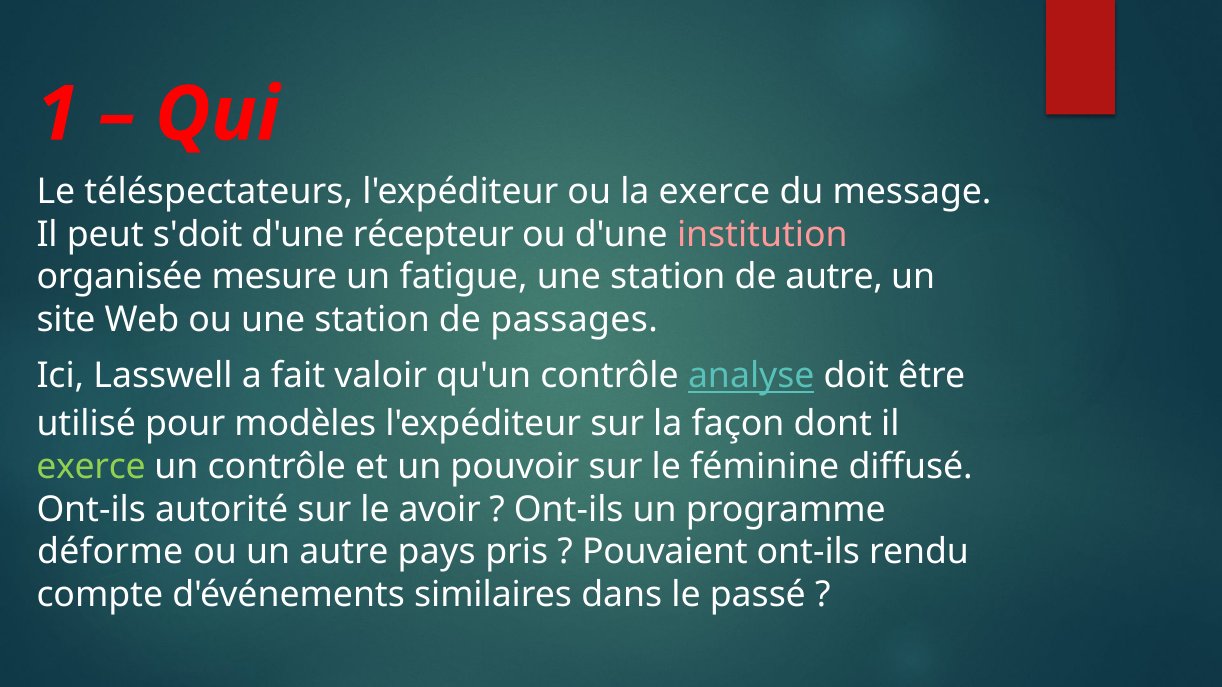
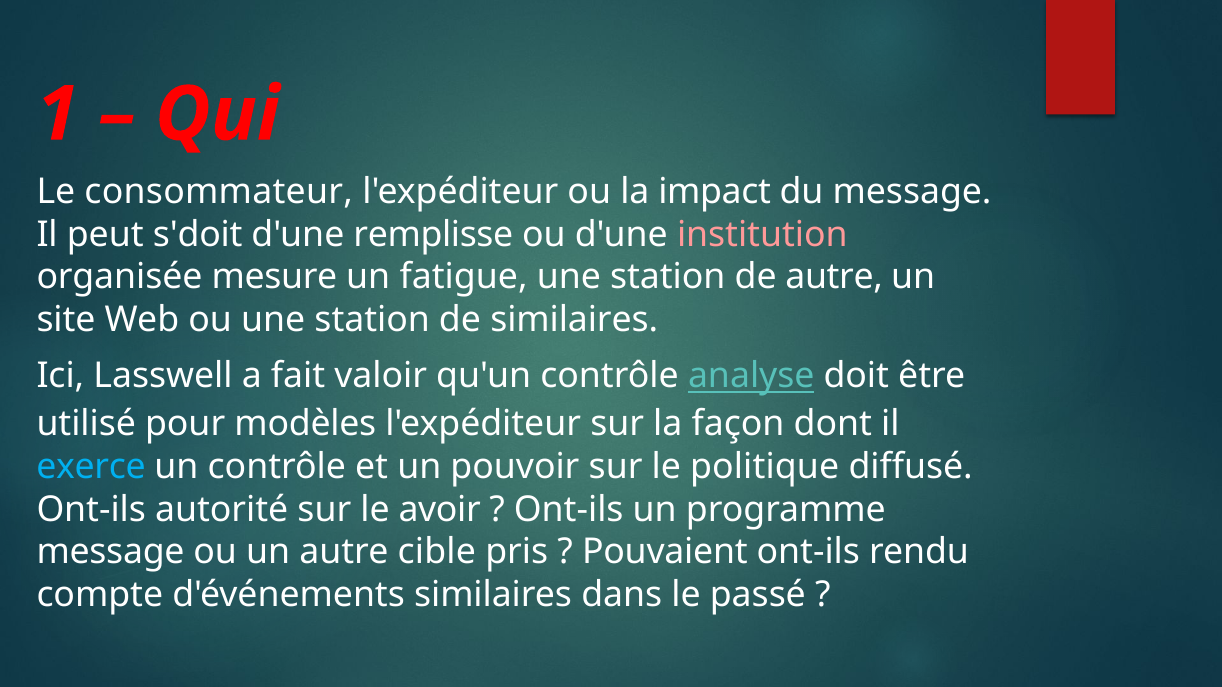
téléspectateurs: téléspectateurs -> consommateur
la exerce: exerce -> impact
récepteur: récepteur -> remplisse
de passages: passages -> similaires
exerce at (91, 467) colour: light green -> light blue
féminine: féminine -> politique
déforme at (110, 552): déforme -> message
pays: pays -> cible
